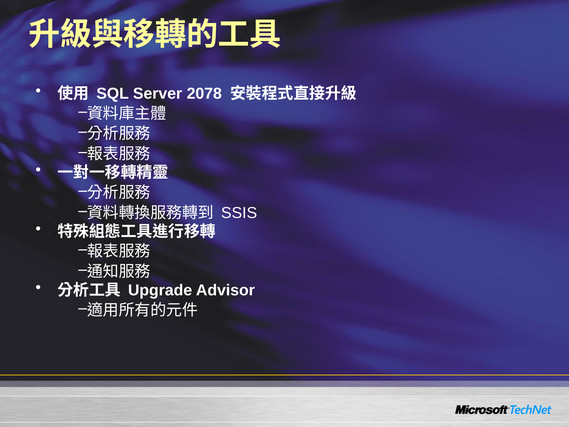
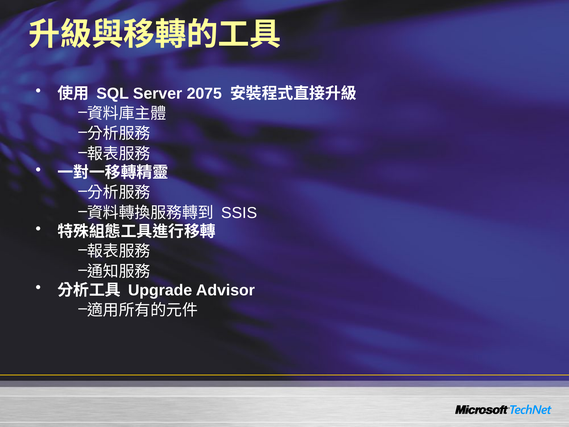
2078: 2078 -> 2075
